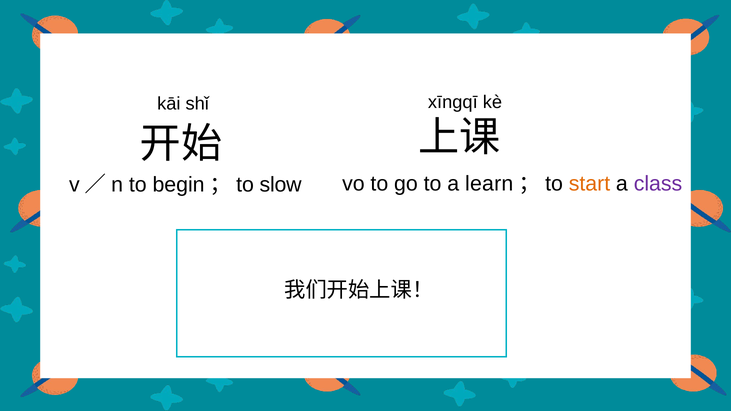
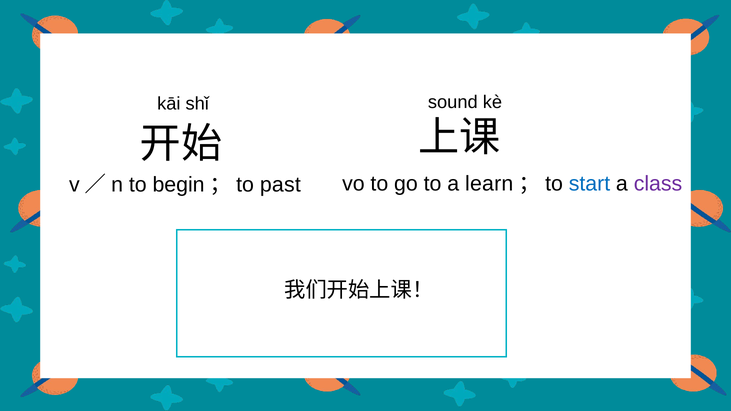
xīngqī: xīngqī -> sound
start colour: orange -> blue
slow: slow -> past
